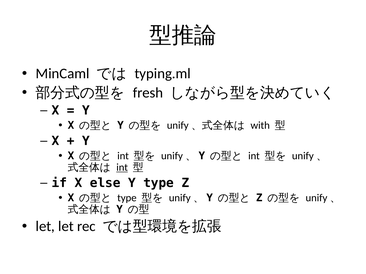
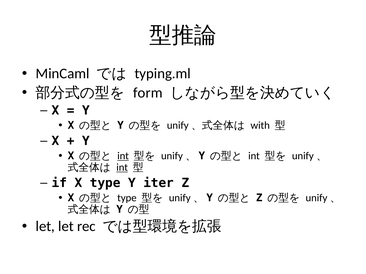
fresh: fresh -> form
int at (123, 156) underline: none -> present
X else: else -> type
Y type: type -> iter
